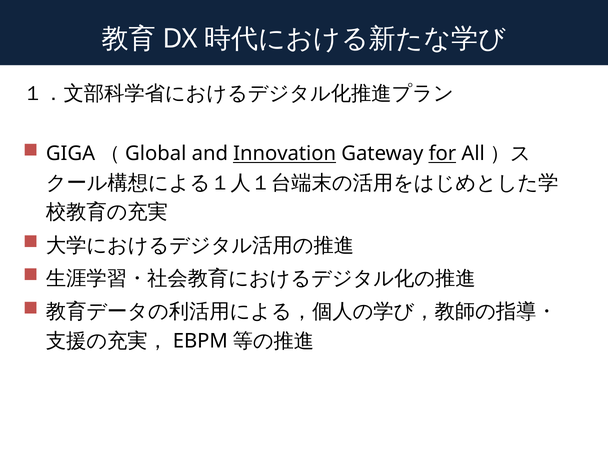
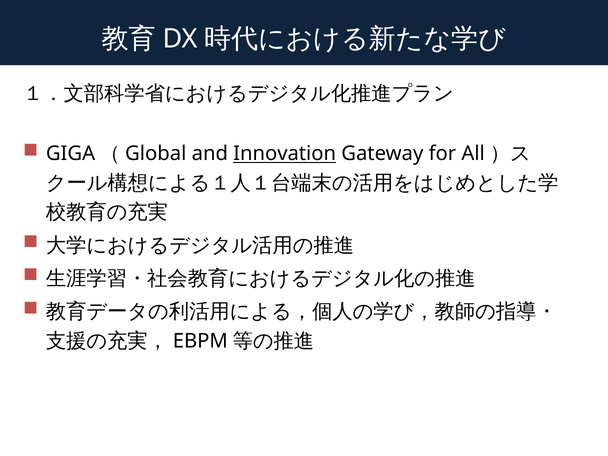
for underline: present -> none
